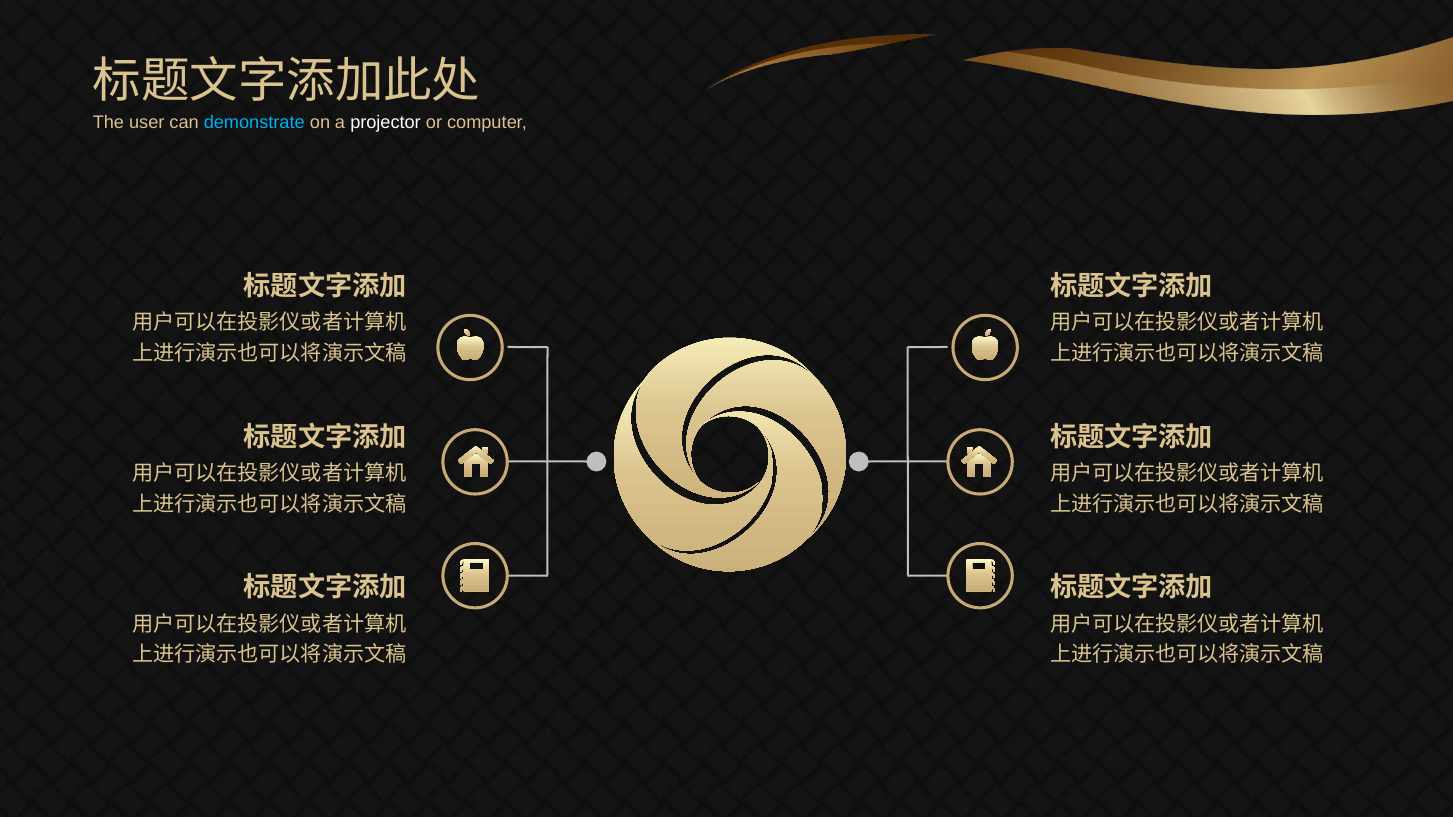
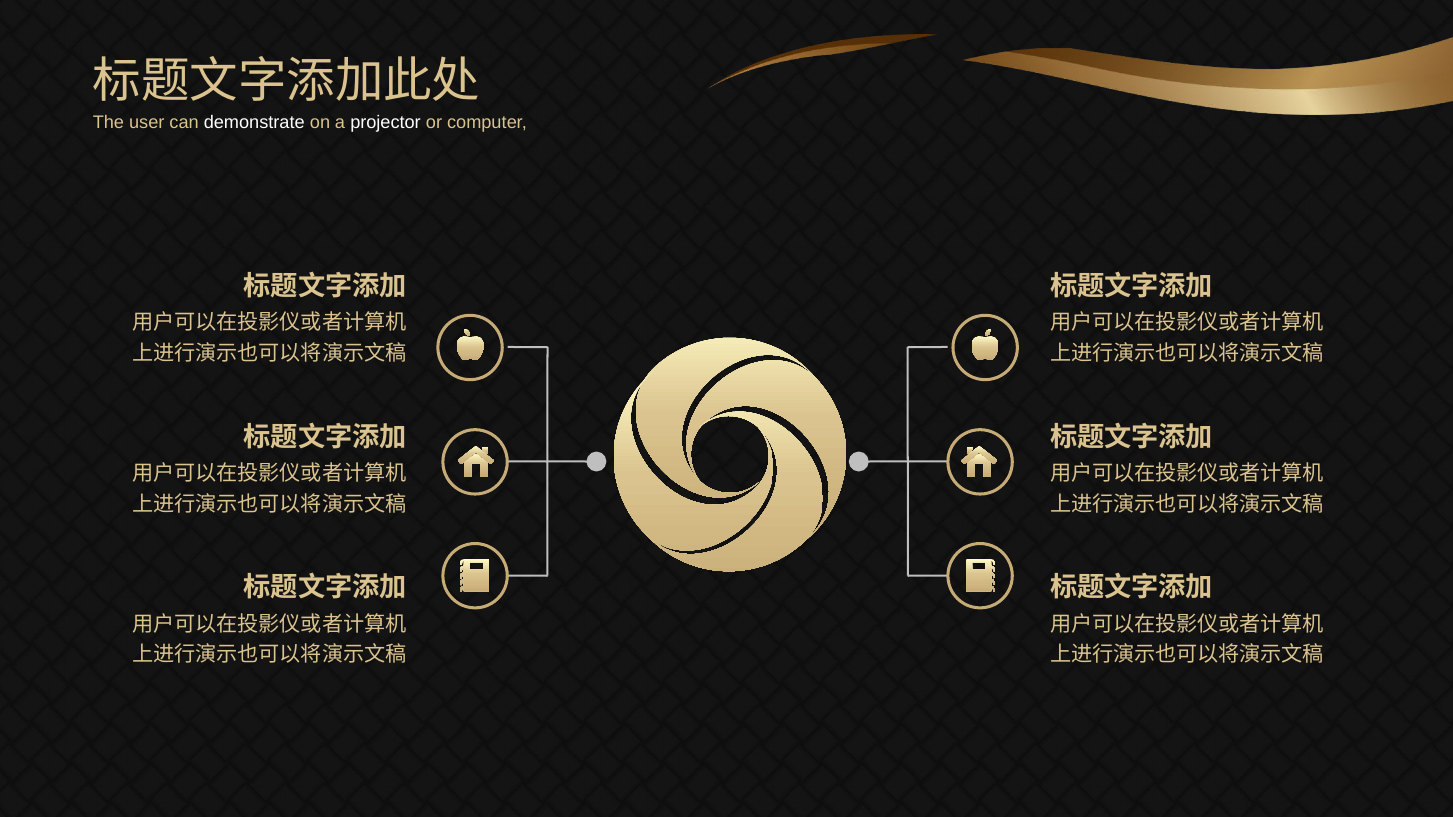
demonstrate colour: light blue -> white
